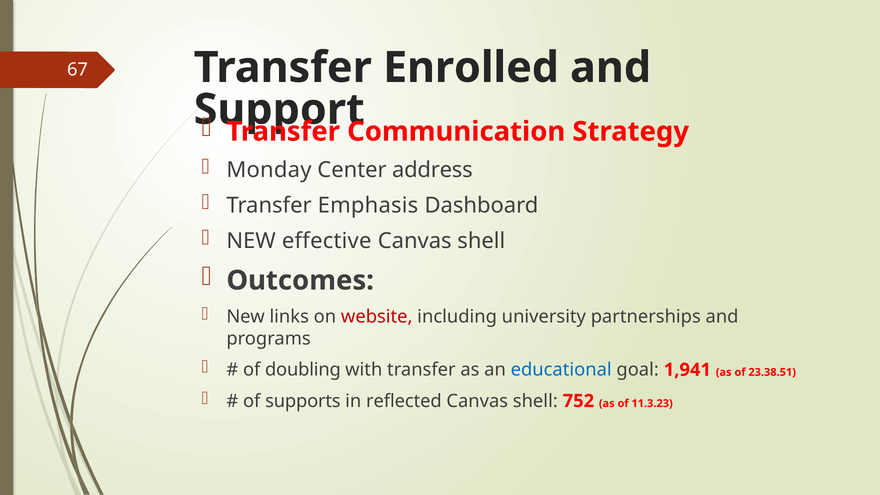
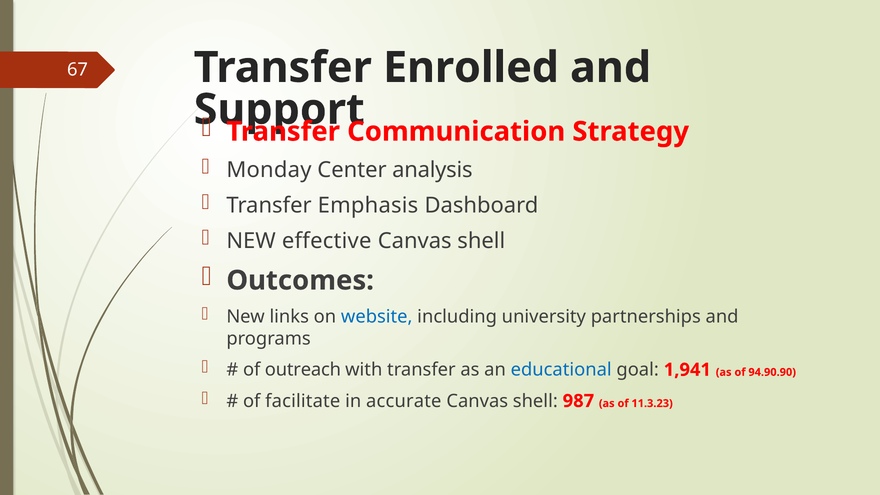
address: address -> analysis
website colour: red -> blue
doubling: doubling -> outreach
23.38.51: 23.38.51 -> 94.90.90
supports: supports -> facilitate
reflected: reflected -> accurate
752: 752 -> 987
